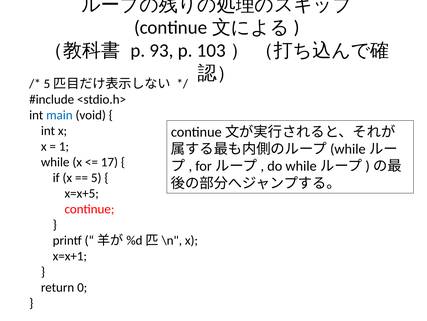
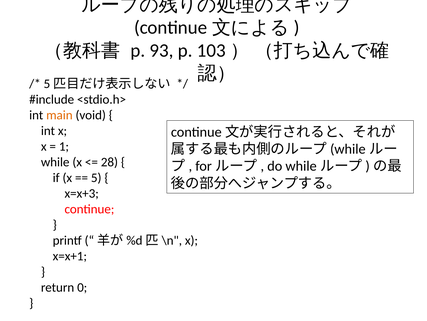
main colour: blue -> orange
17: 17 -> 28
x=x+5: x=x+5 -> x=x+3
